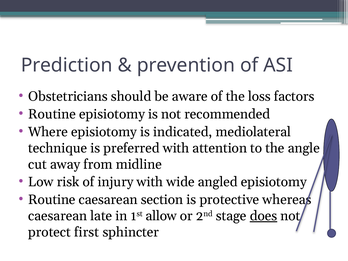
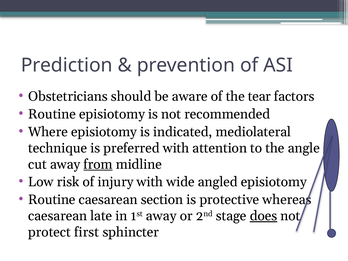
loss: loss -> tear
from underline: none -> present
1st allow: allow -> away
